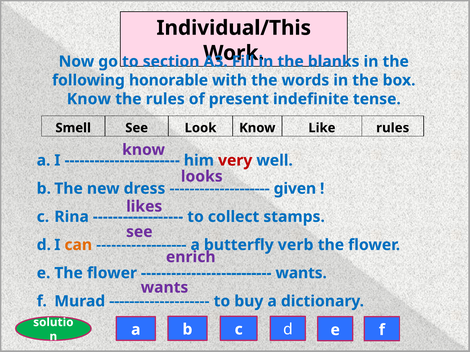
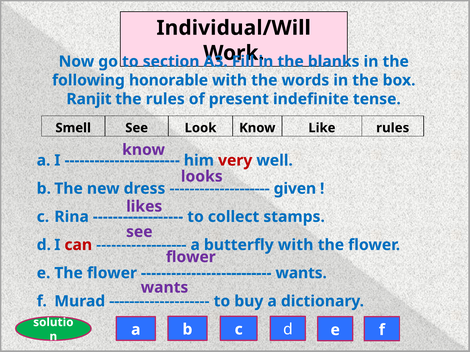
Individual/This: Individual/This -> Individual/Will
Know at (89, 99): Know -> Ranjit
can colour: orange -> red
butterfly verb: verb -> with
enrich at (191, 257): enrich -> flower
